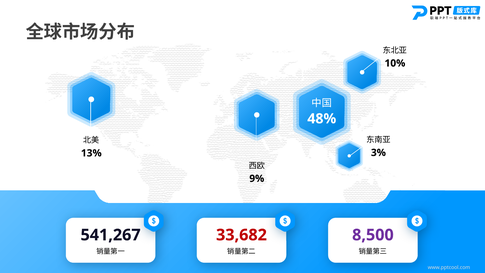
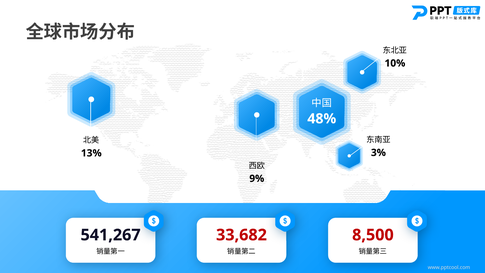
8,500 colour: purple -> red
